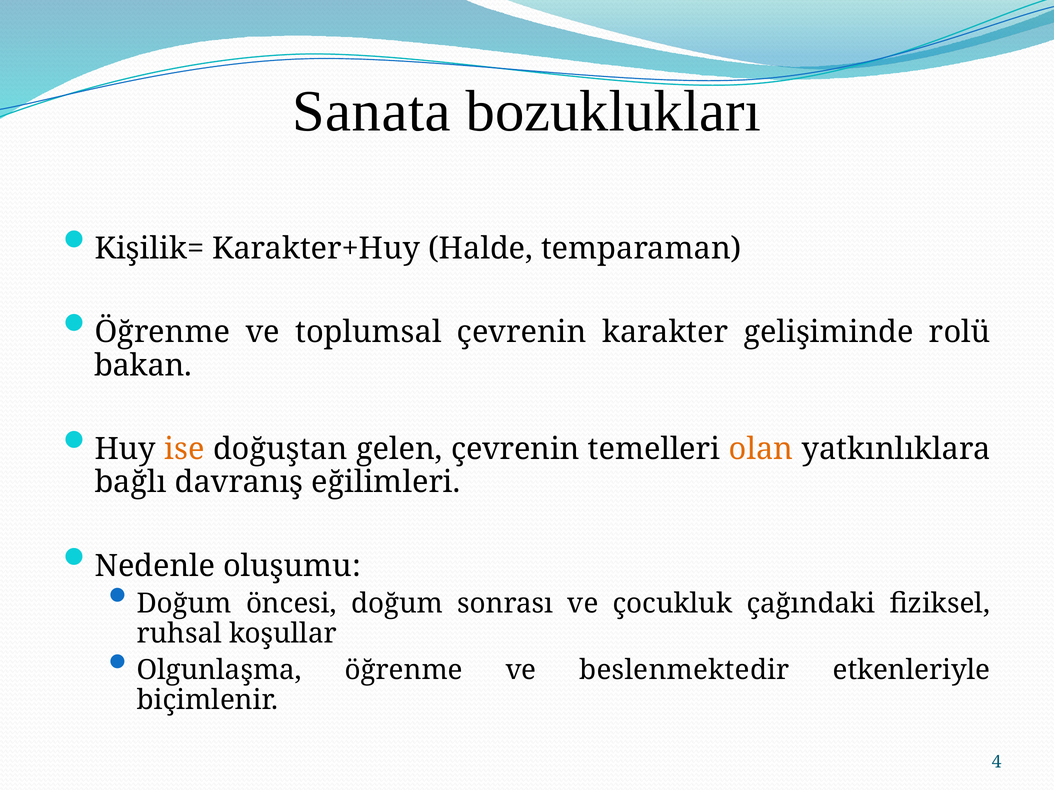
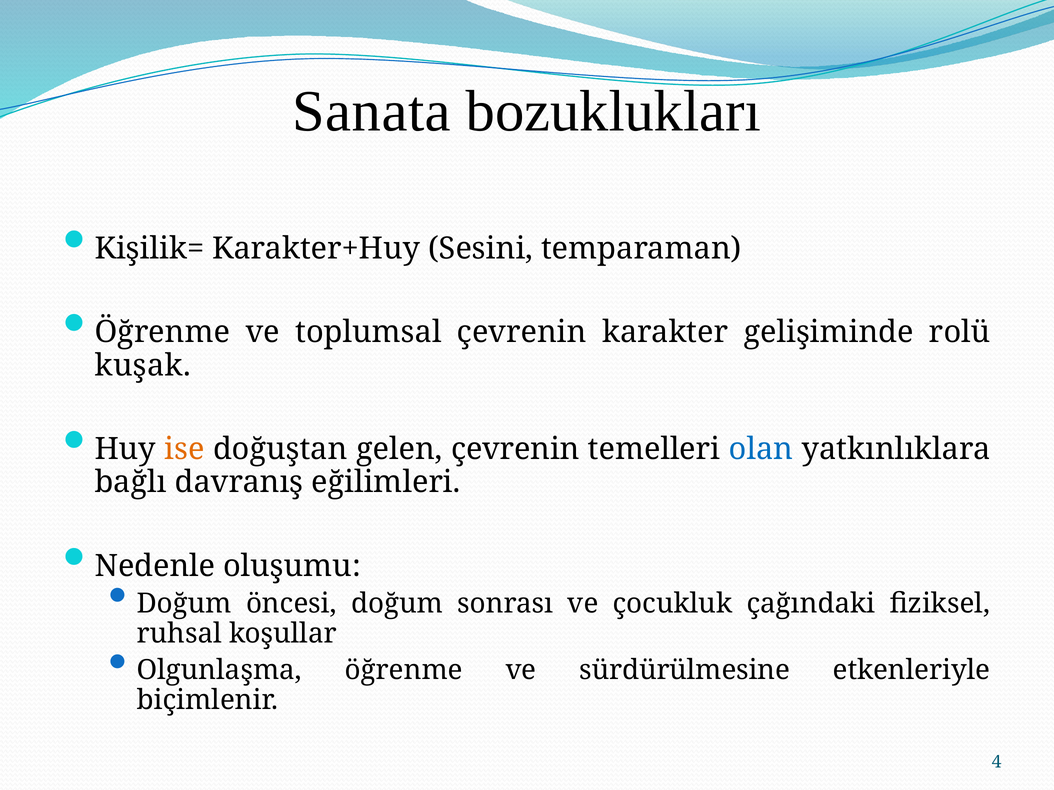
Halde: Halde -> Sesini
bakan: bakan -> kuşak
olan colour: orange -> blue
beslenmektedir: beslenmektedir -> sürdürülmesine
